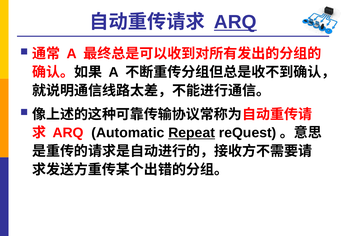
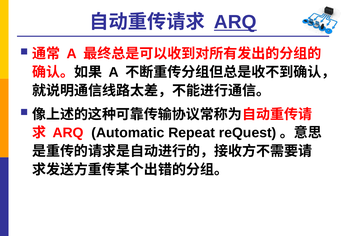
Repeat underline: present -> none
